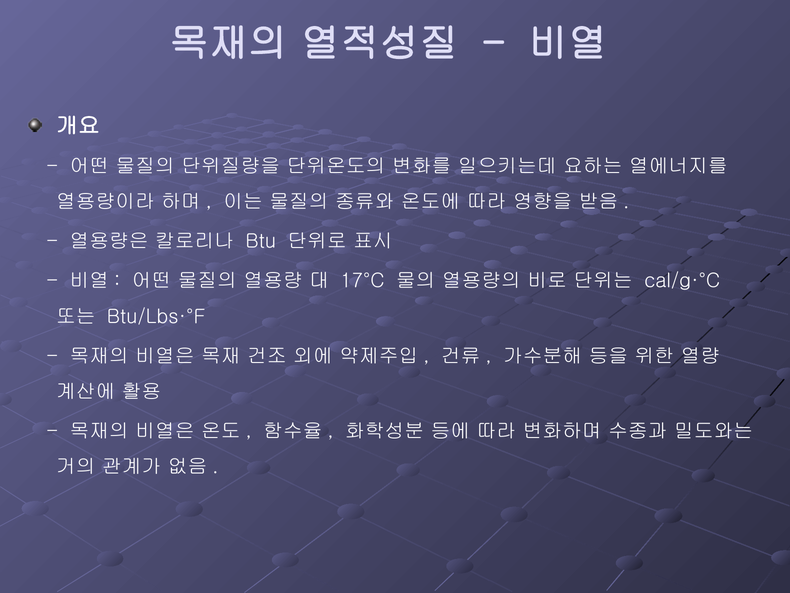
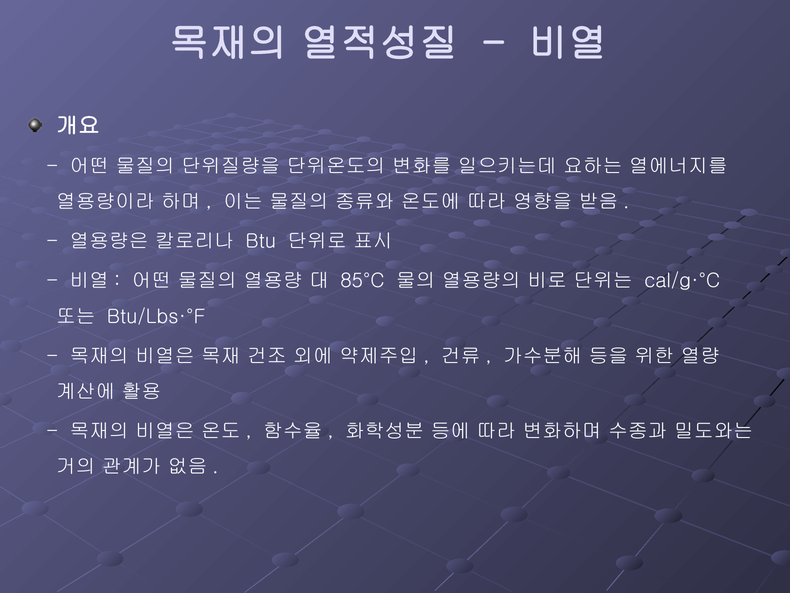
17°C: 17°C -> 85°C
